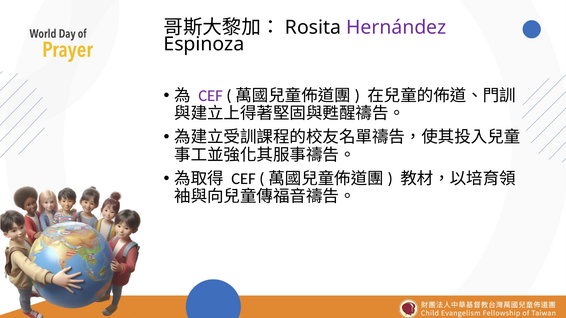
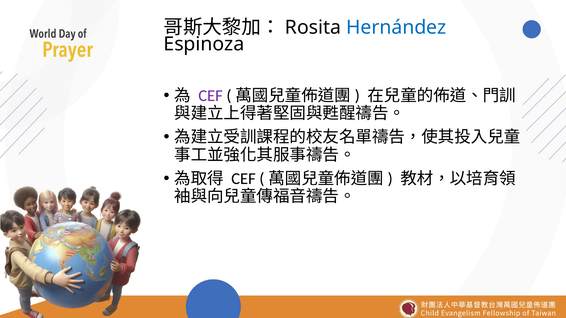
Hernández colour: purple -> blue
